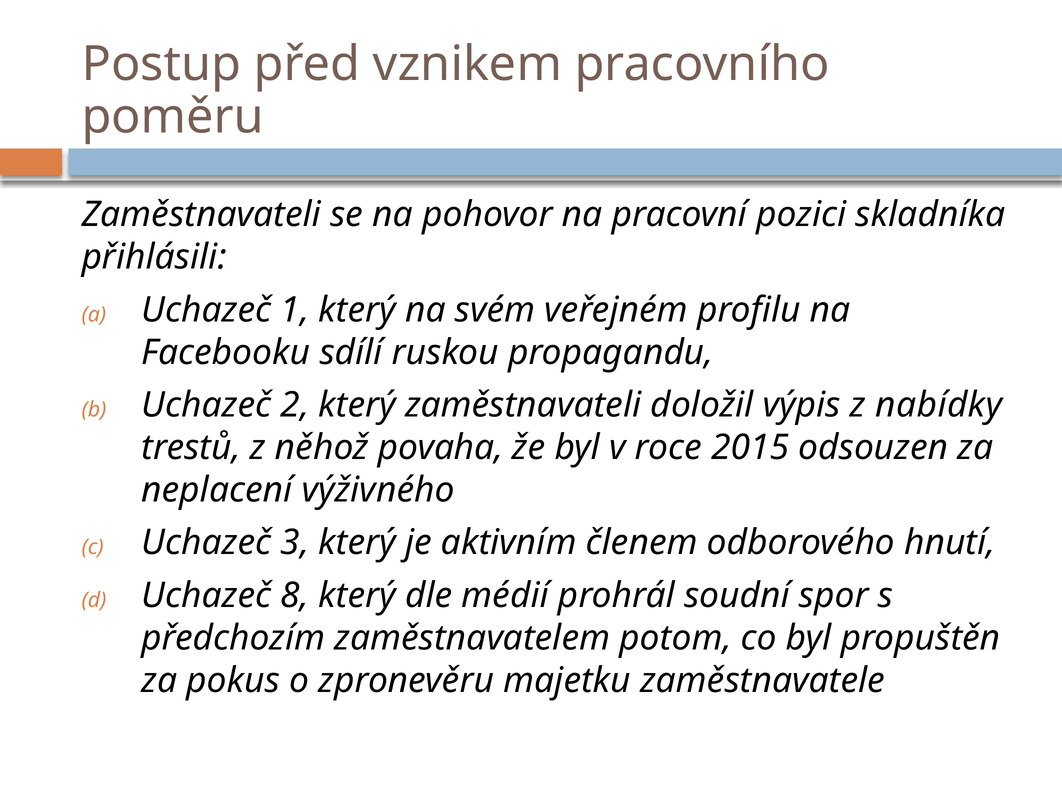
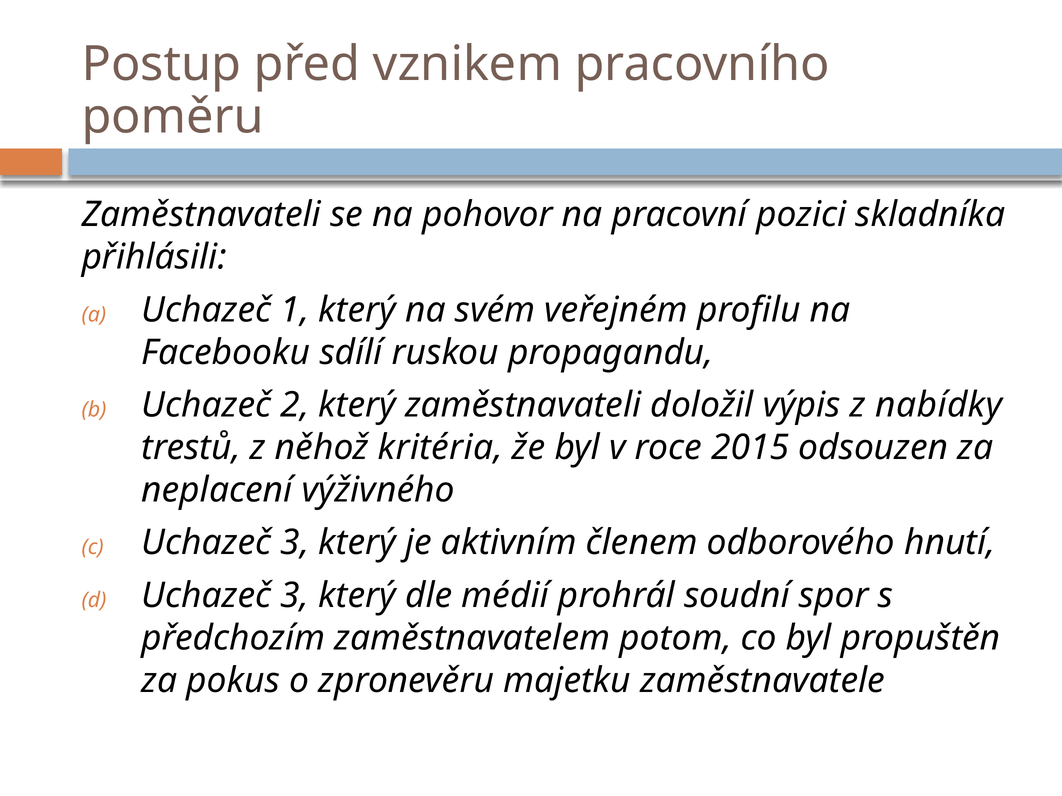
povaha: povaha -> kritéria
8 at (295, 596): 8 -> 3
